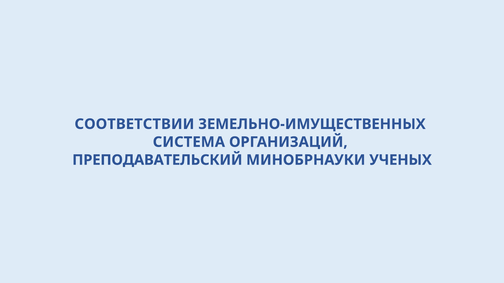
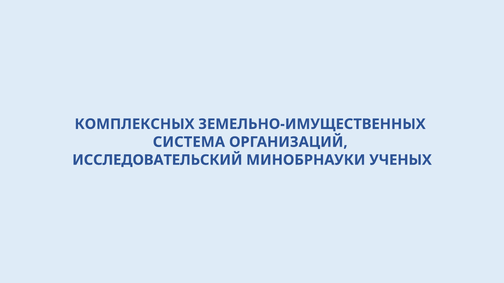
СООТВЕТСТВИИ: СООТВЕТСТВИИ -> КОМПЛЕКСНЫХ
ПРЕПОДАВАТЕЛЬСКИЙ: ПРЕПОДАВАТЕЛЬСКИЙ -> ИССЛЕДОВАТЕЛЬСКИЙ
